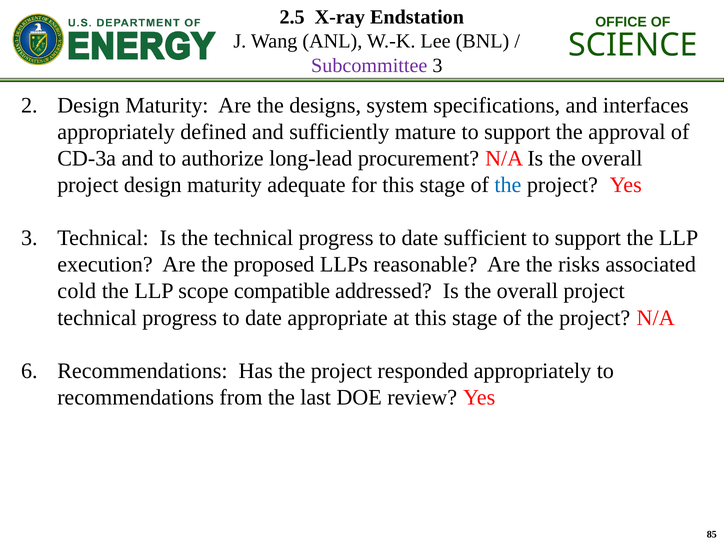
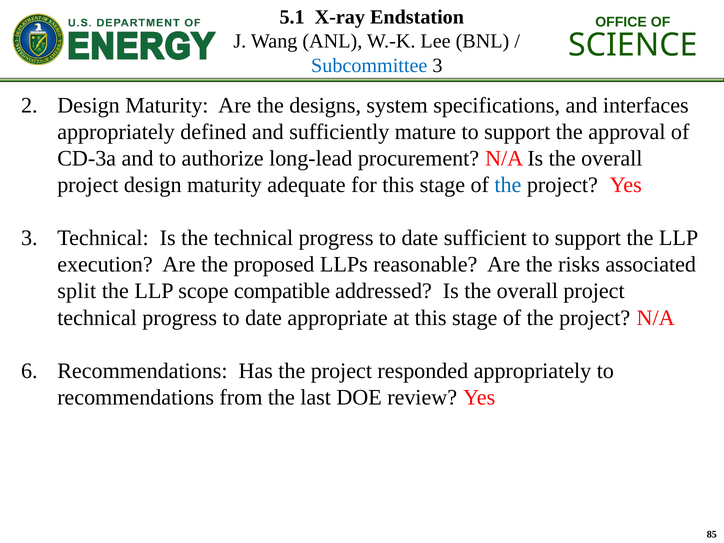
2.5: 2.5 -> 5.1
Subcommittee colour: purple -> blue
cold: cold -> split
